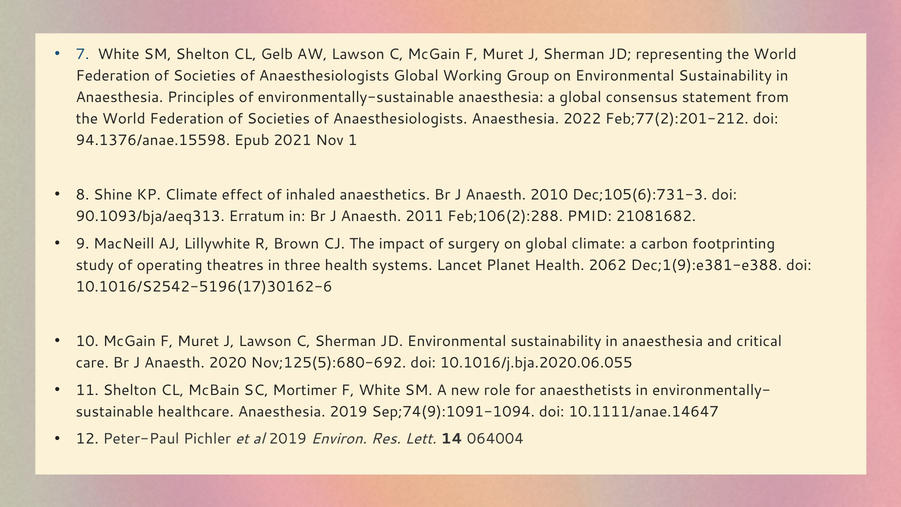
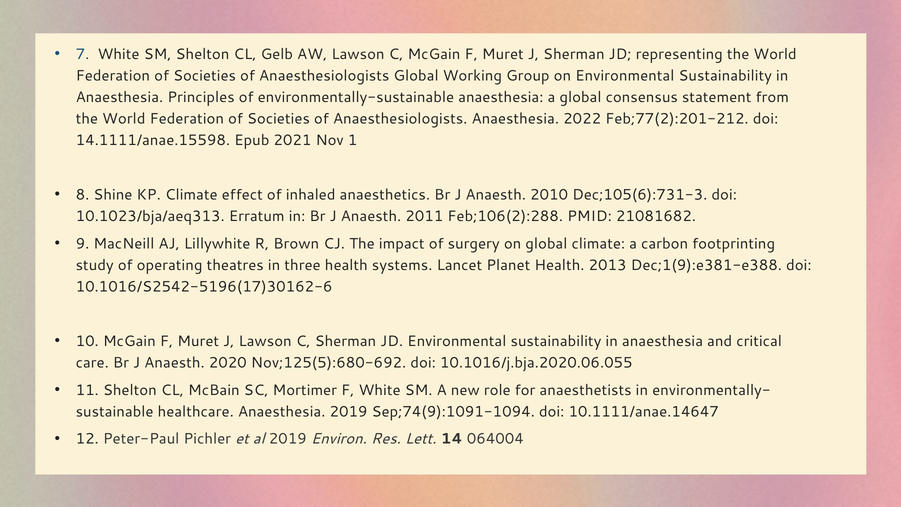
94.1376/anae.15598: 94.1376/anae.15598 -> 14.1111/anae.15598
90.1093/bja/aeq313: 90.1093/bja/aeq313 -> 10.1023/bja/aeq313
2062: 2062 -> 2013
